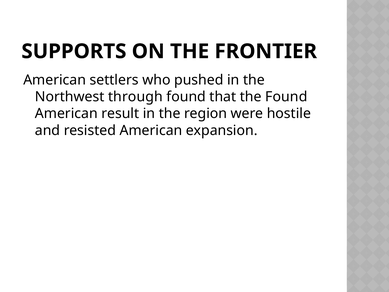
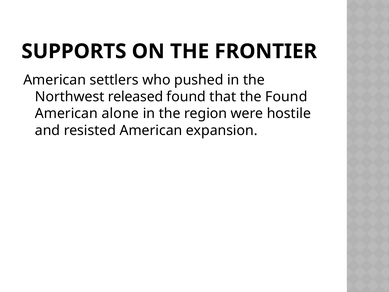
through: through -> released
result: result -> alone
